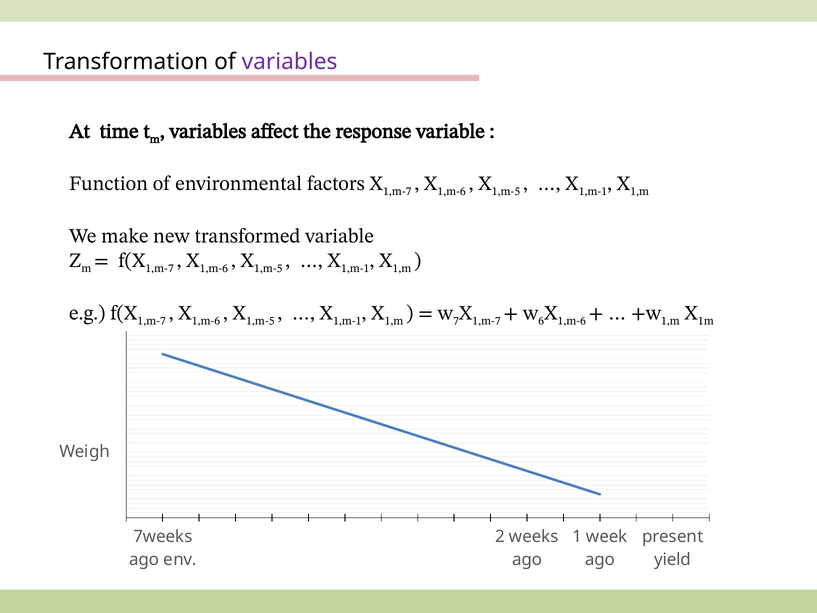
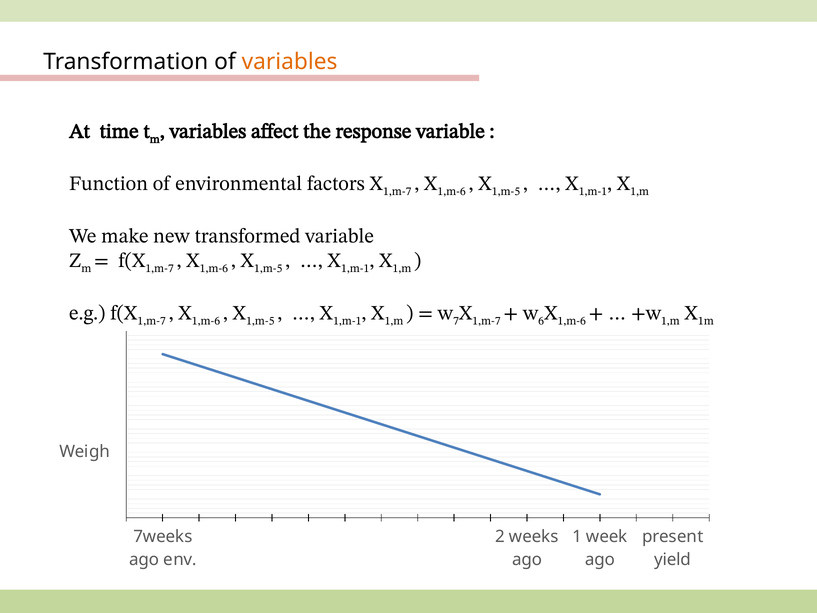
variables at (290, 62) colour: purple -> orange
